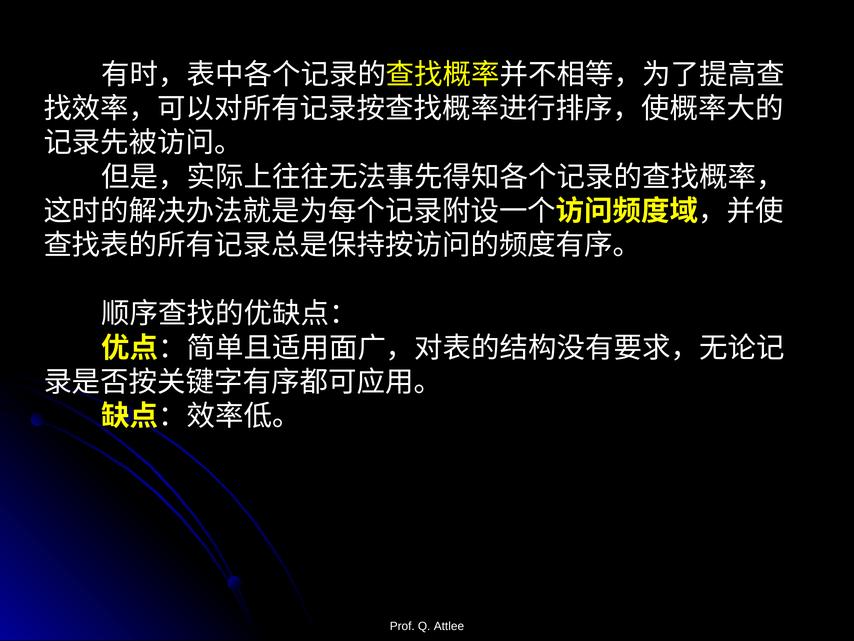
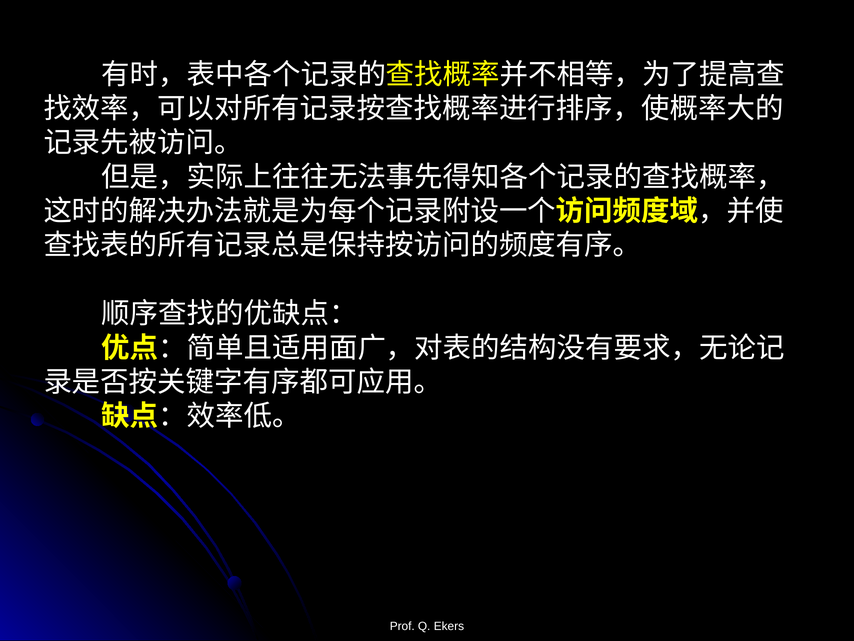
Attlee: Attlee -> Ekers
